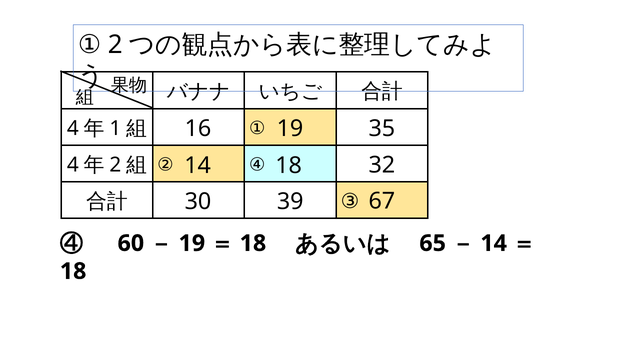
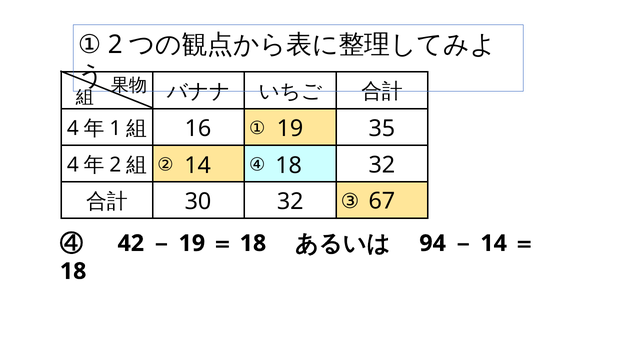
30 39: 39 -> 32
60: 60 -> 42
65: 65 -> 94
